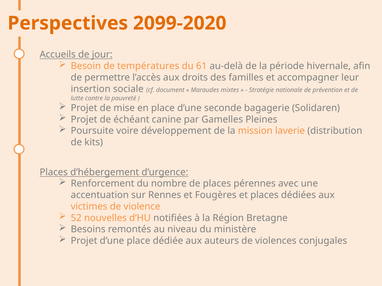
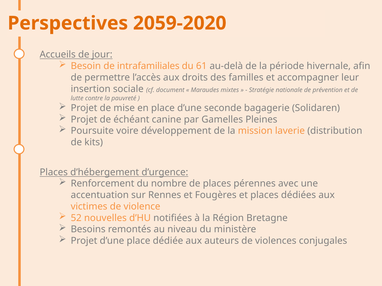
2099-2020: 2099-2020 -> 2059-2020
températures: températures -> intrafamiliales
